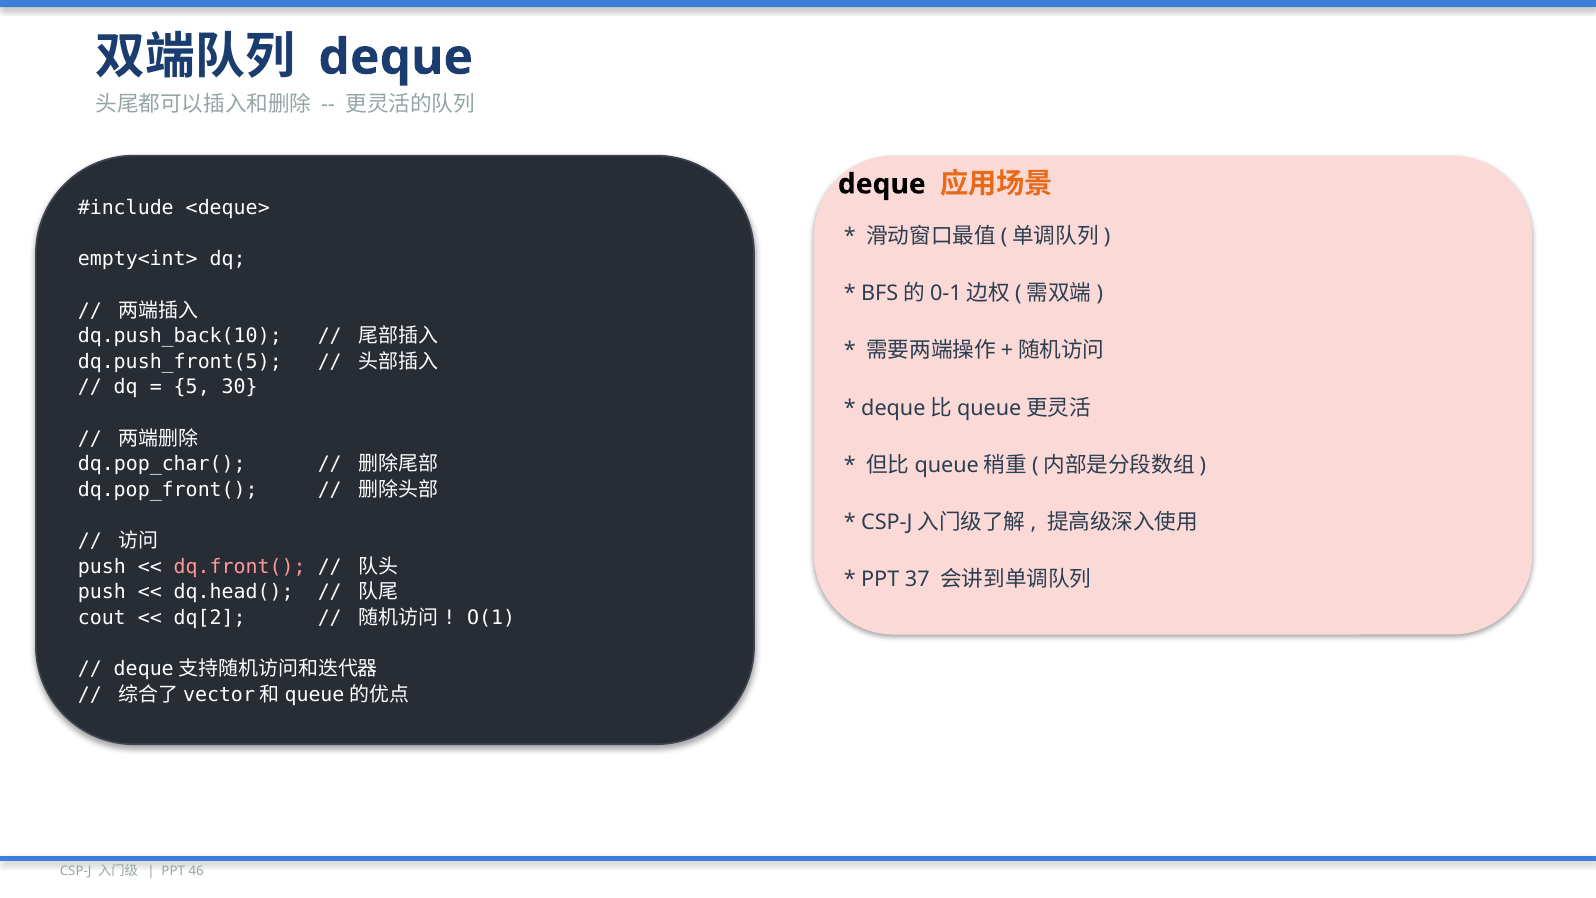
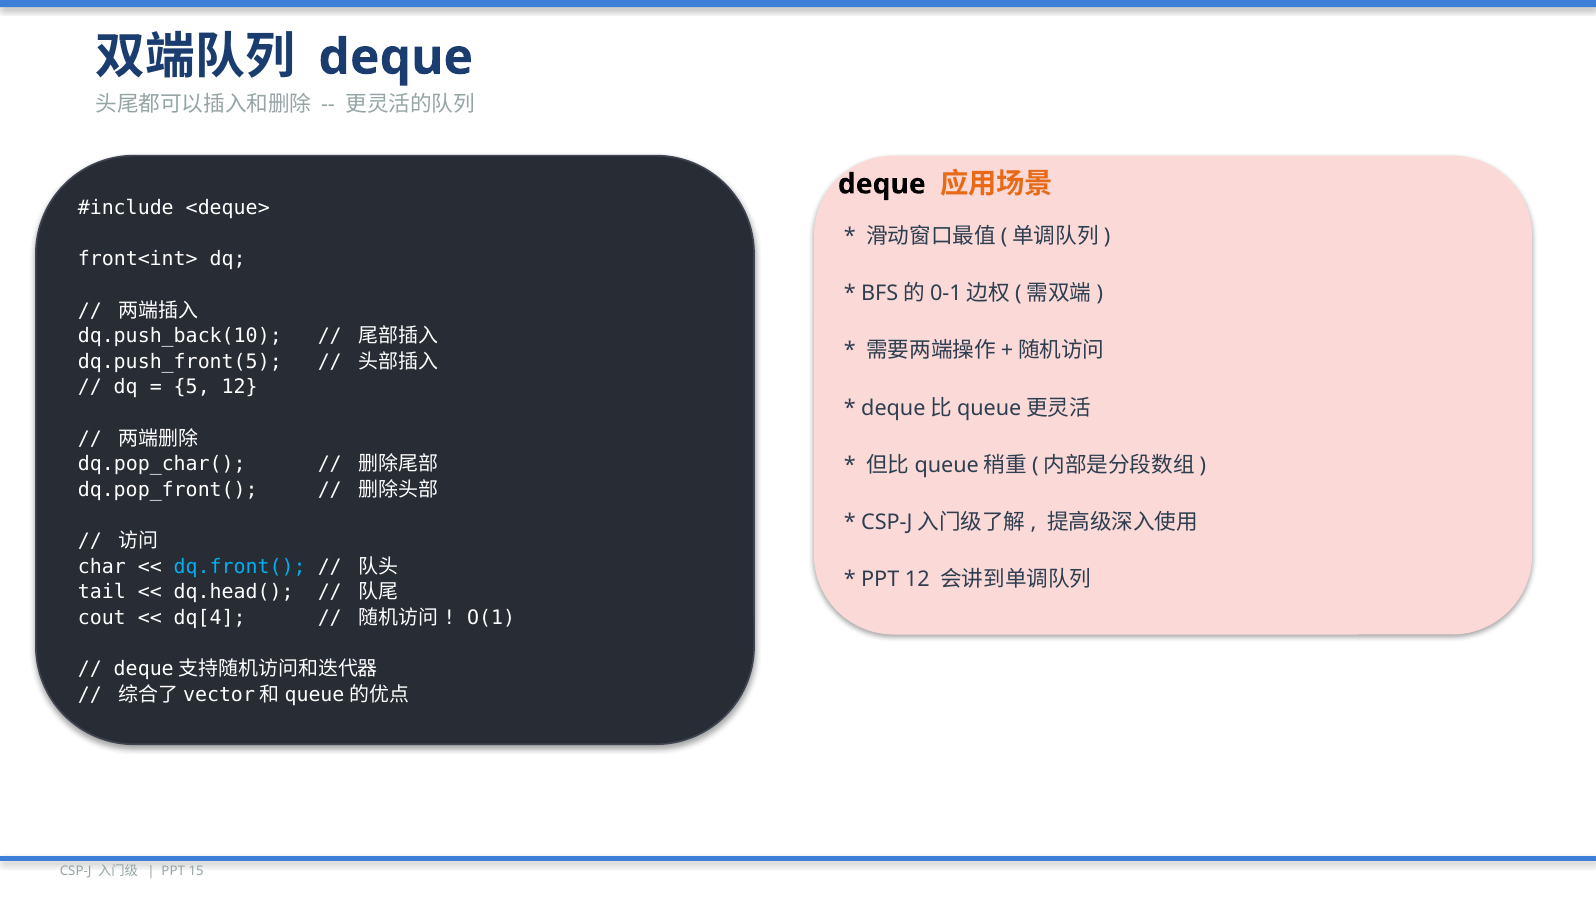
empty<int>: empty<int> -> front<int>
5 30: 30 -> 12
push at (102, 566): push -> char
dq.front( colour: pink -> light blue
PPT 37: 37 -> 12
push at (102, 592): push -> tail
dq[2: dq[2 -> dq[4
46: 46 -> 15
